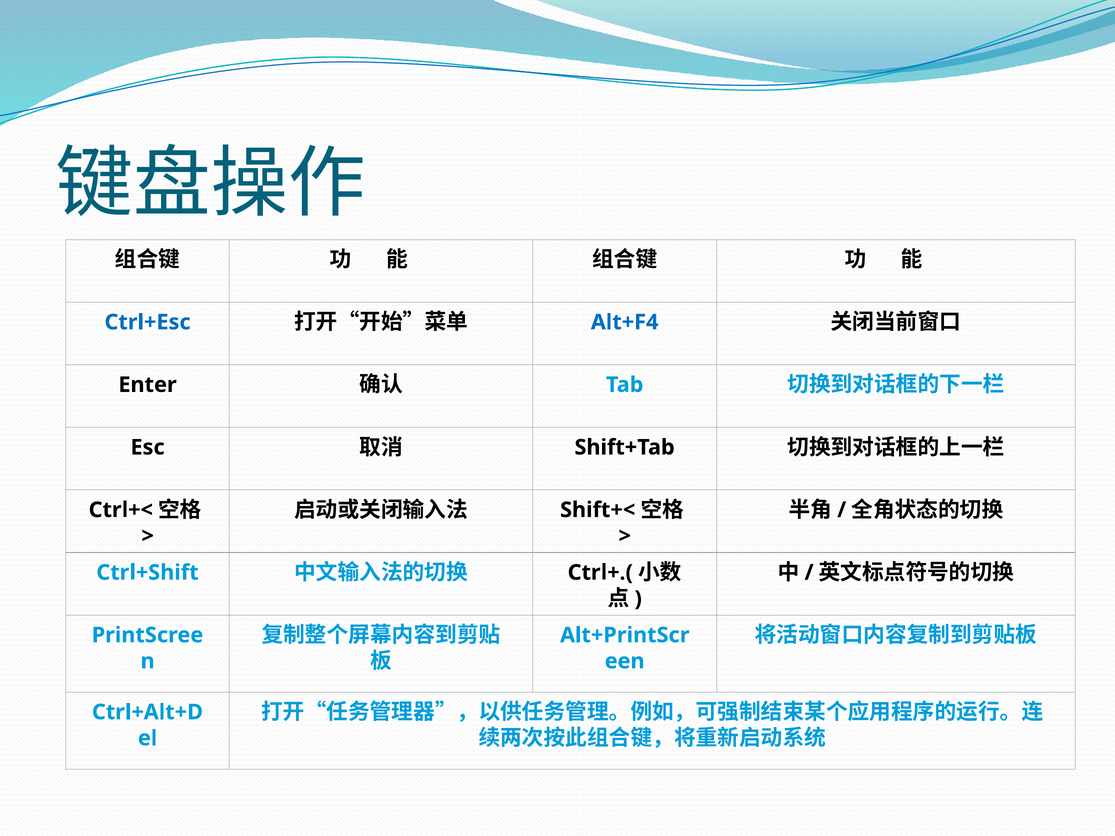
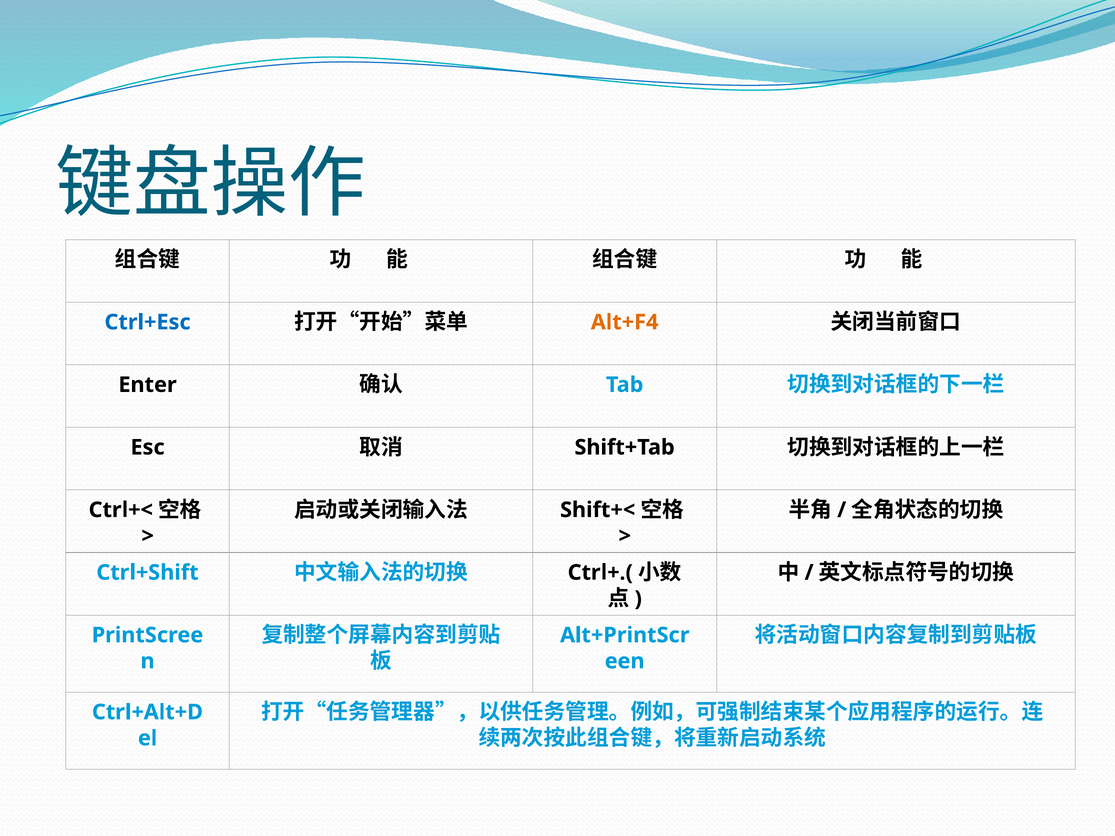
Alt+F4 colour: blue -> orange
